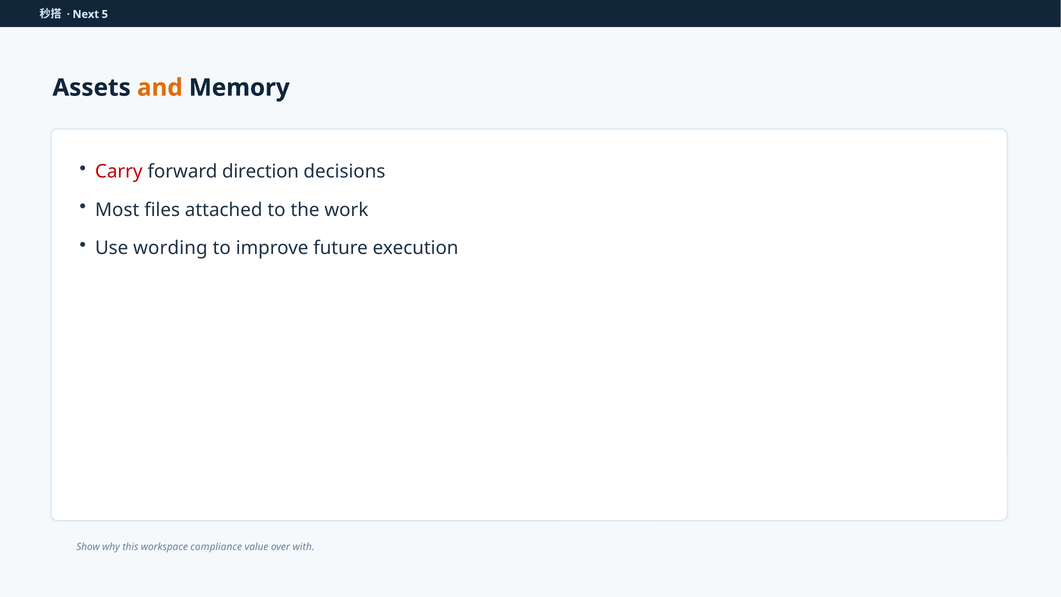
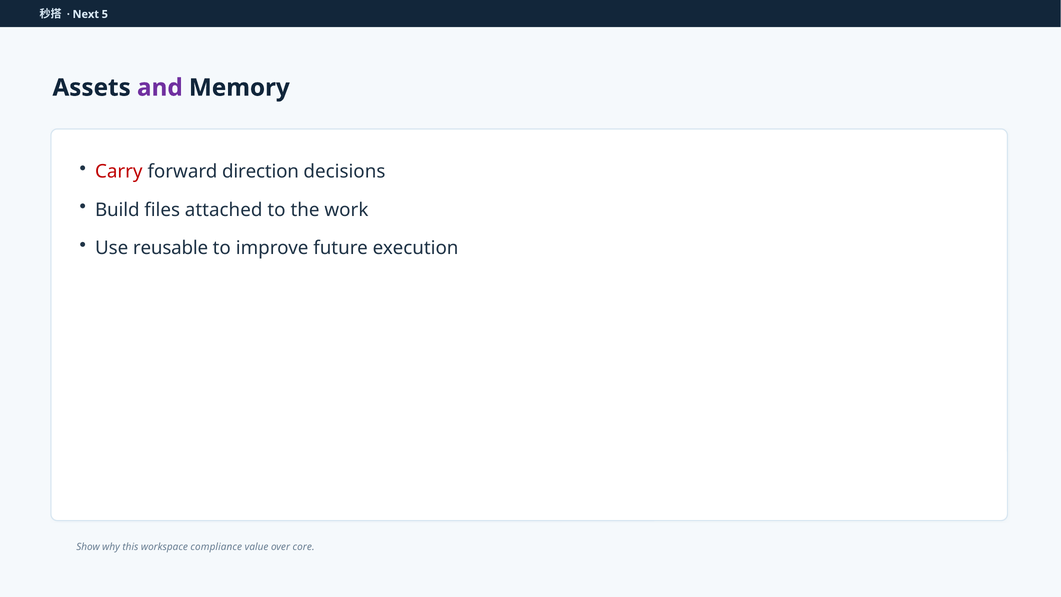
and colour: orange -> purple
Most: Most -> Build
wording: wording -> reusable
with: with -> core
